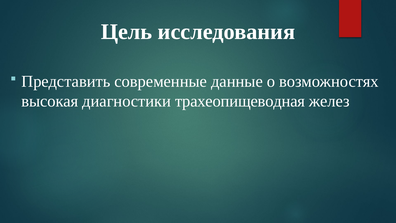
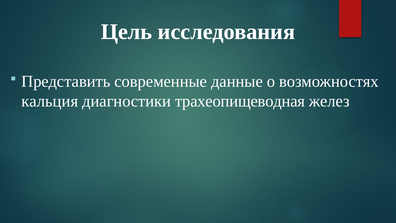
высокая: высокая -> кальция
